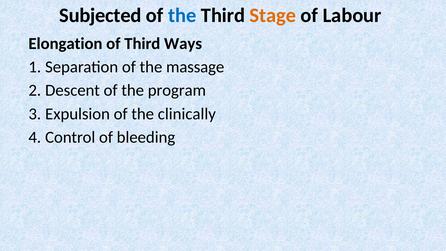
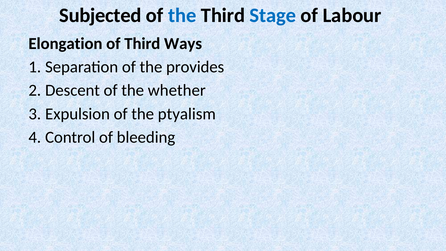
Stage colour: orange -> blue
massage: massage -> provides
program: program -> whether
clinically: clinically -> ptyalism
